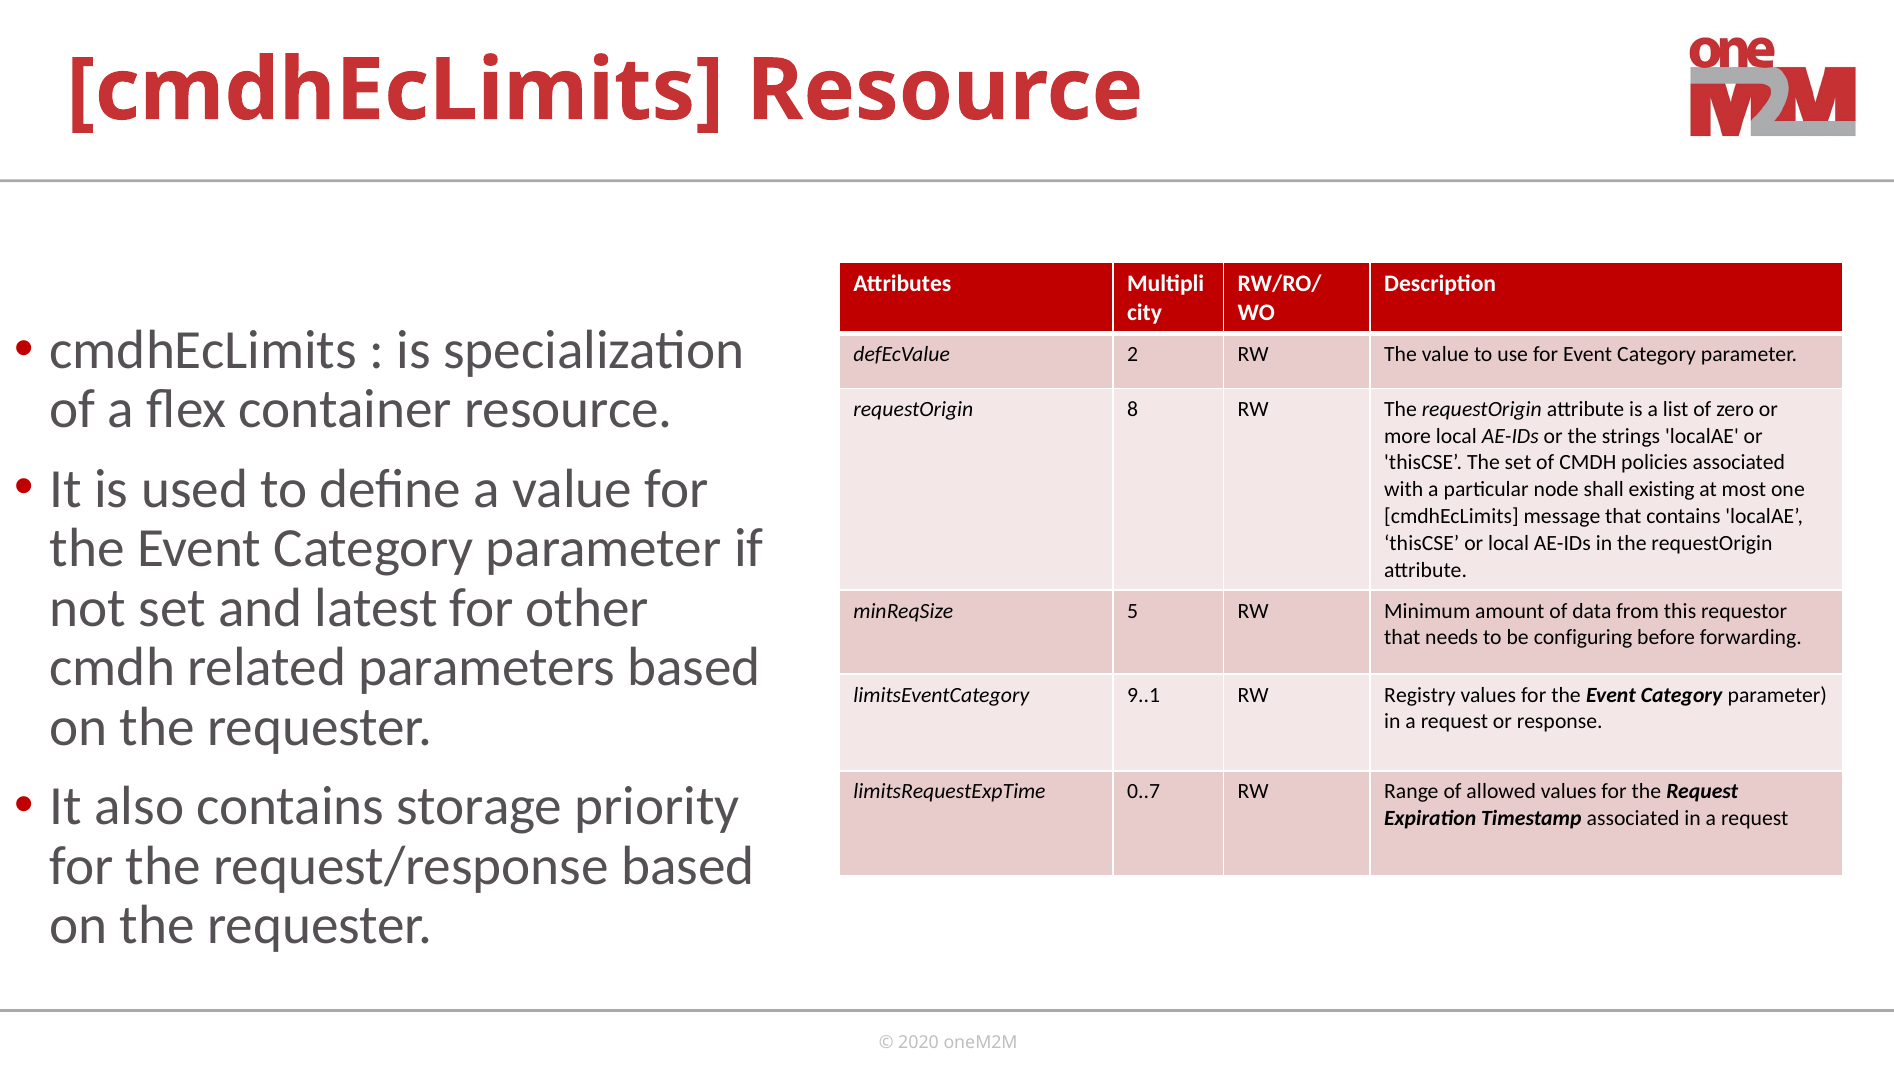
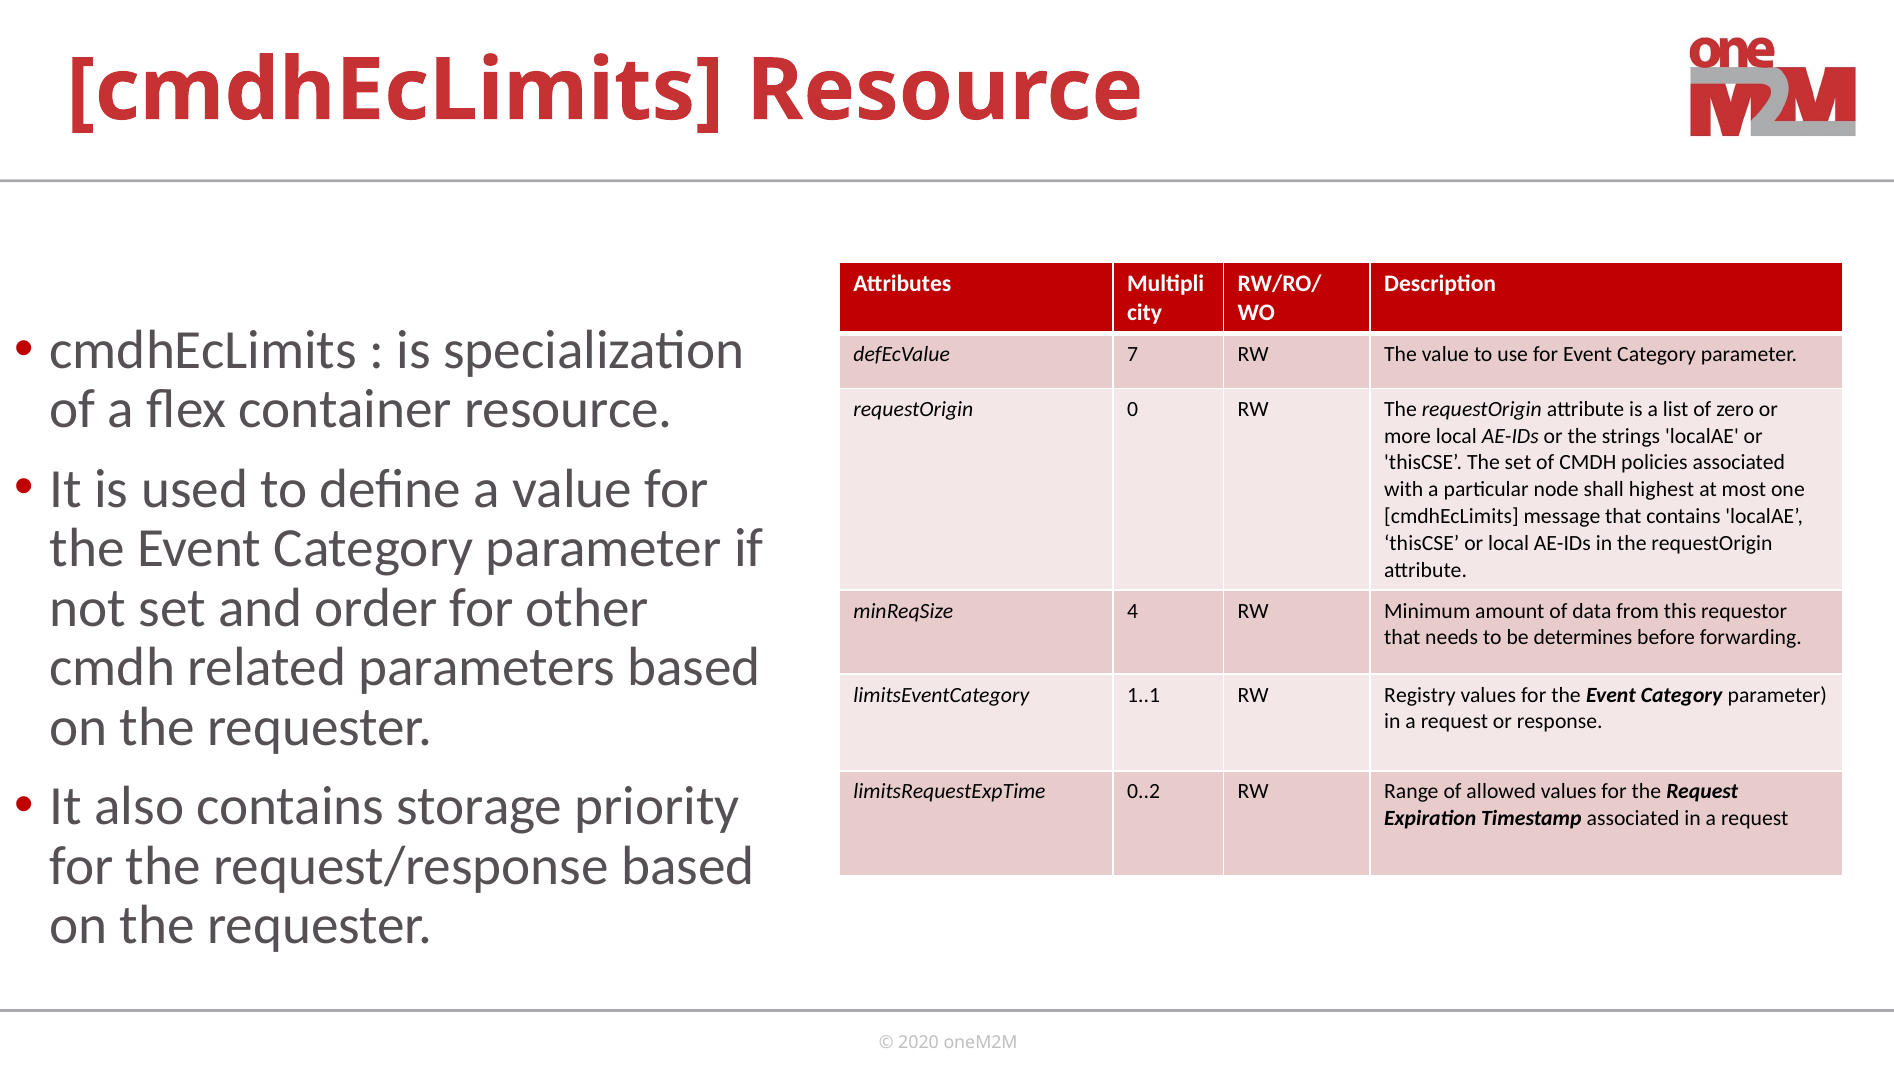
2: 2 -> 7
8: 8 -> 0
existing: existing -> highest
latest: latest -> order
5: 5 -> 4
configuring: configuring -> determines
9..1: 9..1 -> 1..1
0..7: 0..7 -> 0..2
